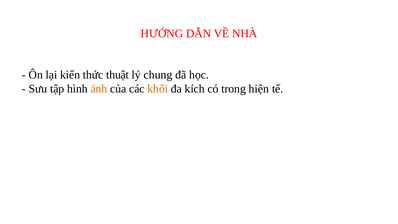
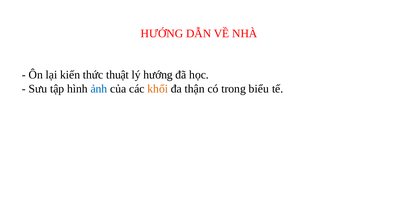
lý chung: chung -> hướng
ảnh colour: orange -> blue
kích: kích -> thận
hiện: hiện -> biểu
